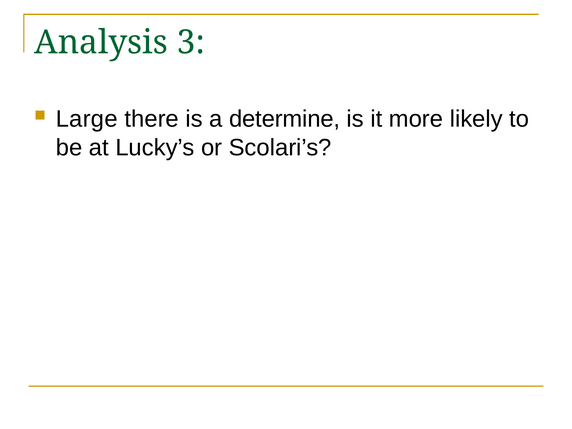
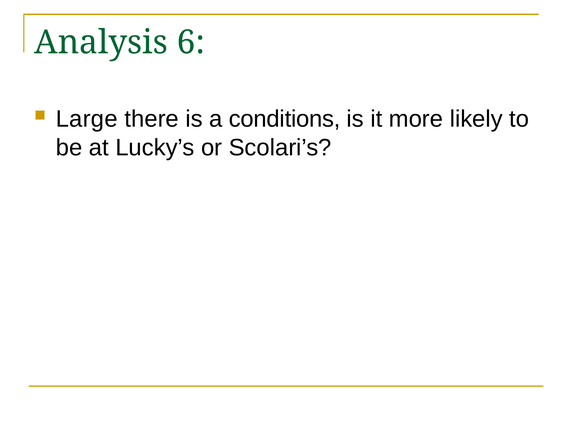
3: 3 -> 6
determine: determine -> conditions
